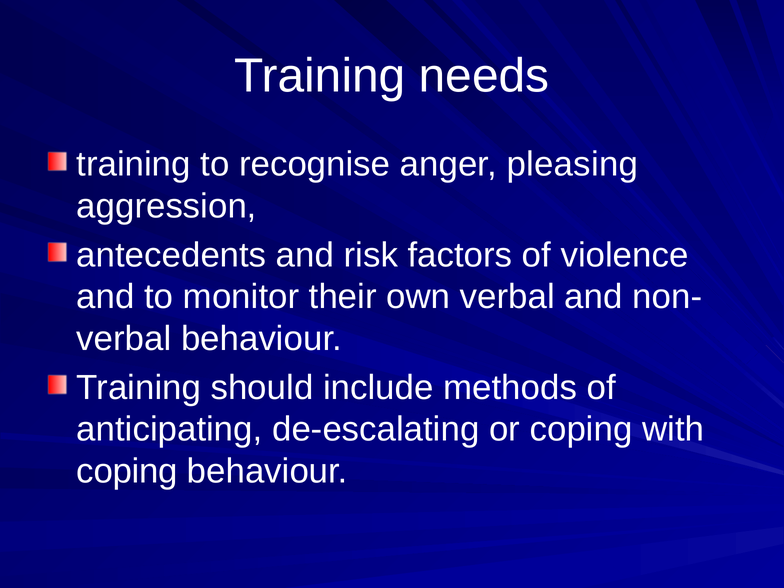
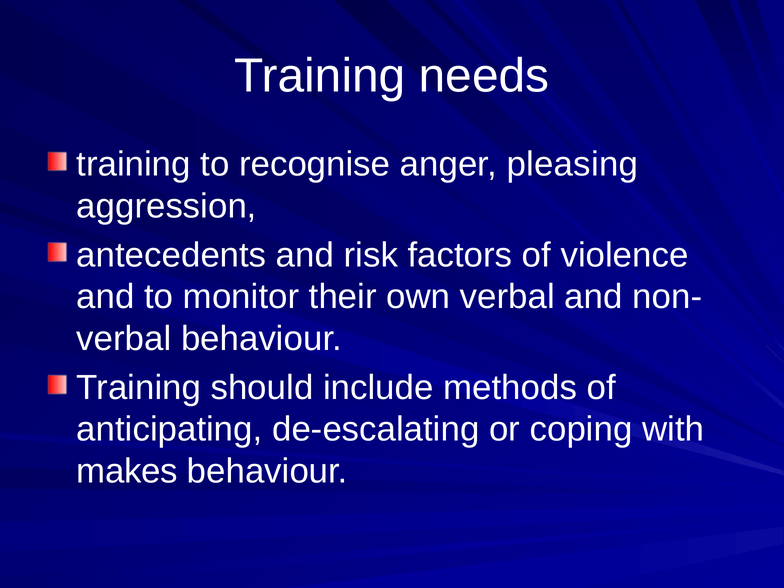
coping at (127, 471): coping -> makes
